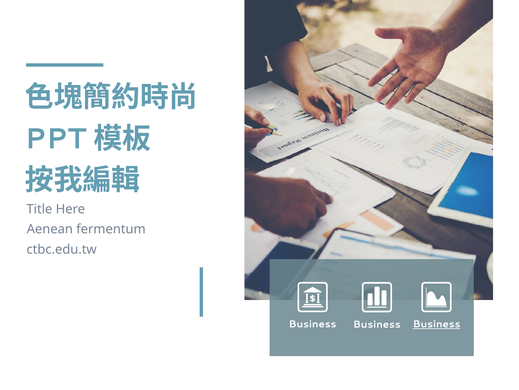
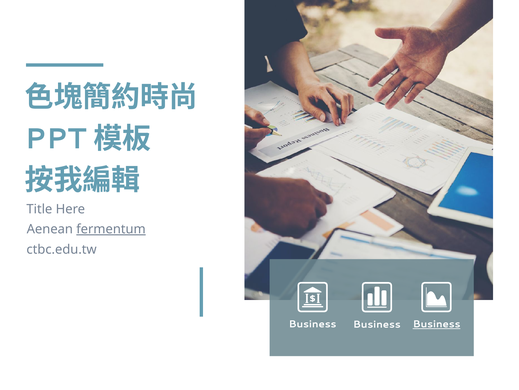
fermentum underline: none -> present
